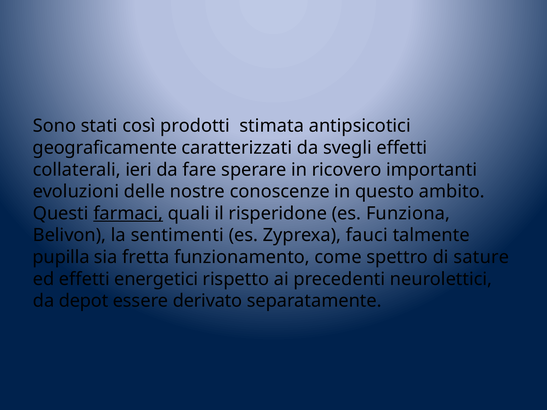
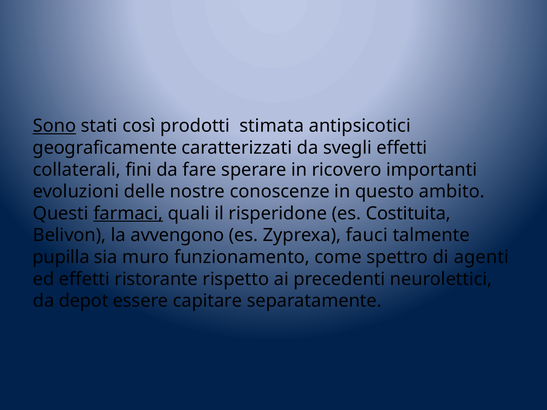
Sono underline: none -> present
ieri: ieri -> fini
Funziona: Funziona -> Costituita
sentimenti: sentimenti -> avvengono
fretta: fretta -> muro
sature: sature -> agenti
energetici: energetici -> ristorante
derivato: derivato -> capitare
